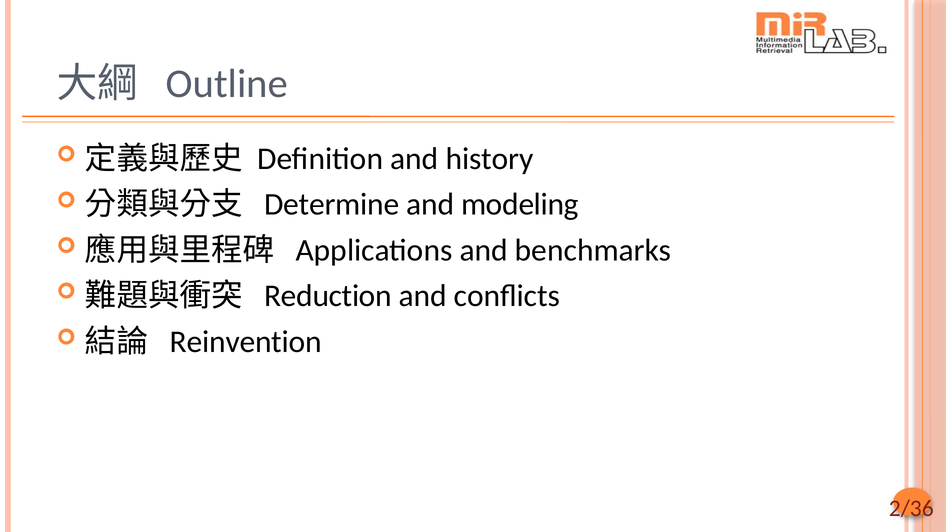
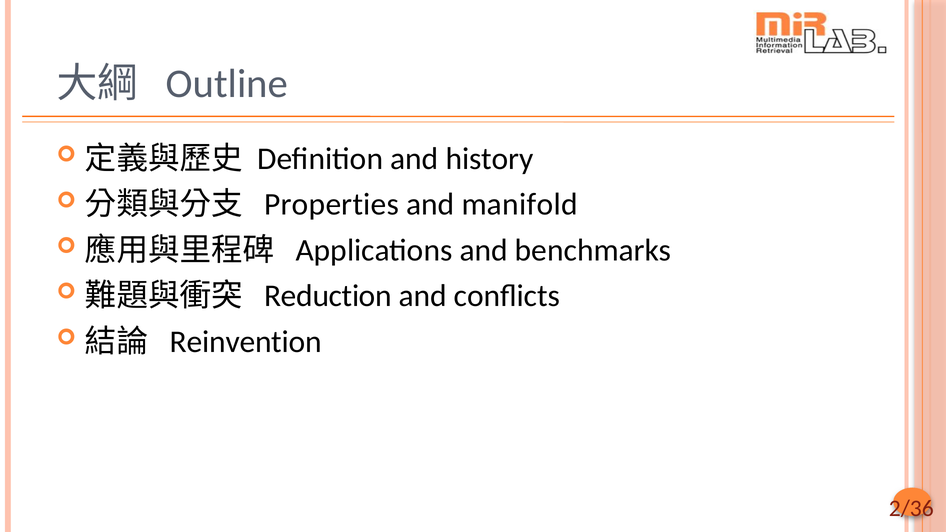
Determine: Determine -> Properties
modeling: modeling -> manifold
